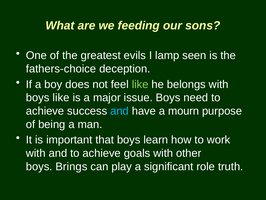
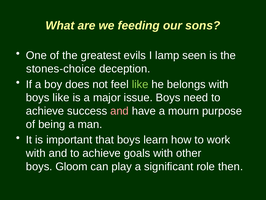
fathers-choice: fathers-choice -> stones-choice
and at (120, 111) colour: light blue -> pink
Brings: Brings -> Gloom
truth: truth -> then
